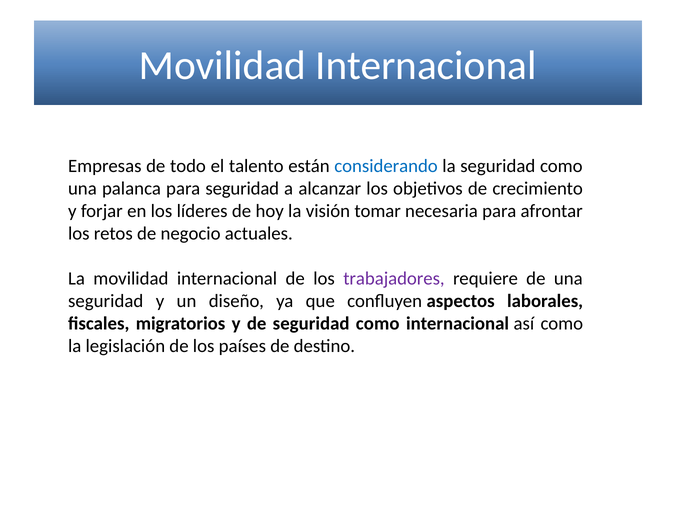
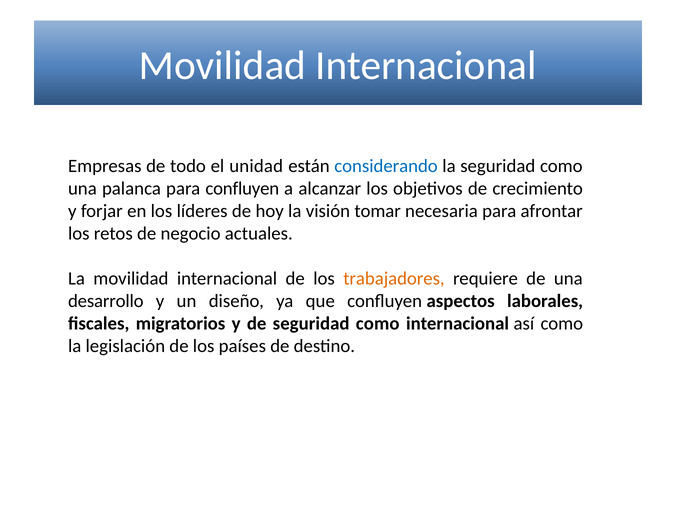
talento: talento -> unidad
para seguridad: seguridad -> confluyen
trabajadores colour: purple -> orange
seguridad at (106, 301): seguridad -> desarrollo
